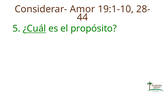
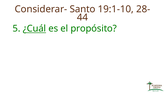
Amor: Amor -> Santo
